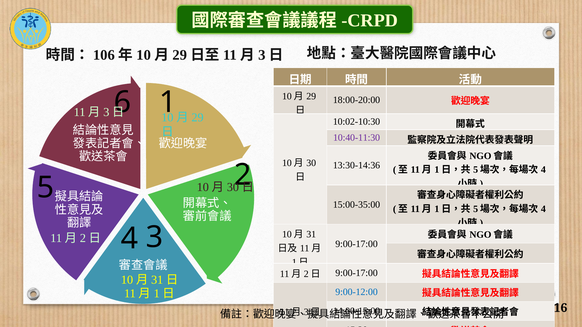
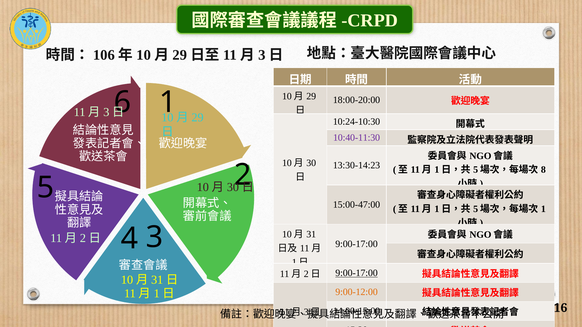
10:02-10:30: 10:02-10:30 -> 10:24-10:30
13:30-14:36: 13:30-14:36 -> 13:30-14:23
4 at (543, 170): 4 -> 8
15:00-35:00: 15:00-35:00 -> 15:00-47:00
4 at (543, 209): 4 -> 1
9:00-17:00 at (357, 273) underline: none -> present
9:00-12:00 colour: blue -> orange
